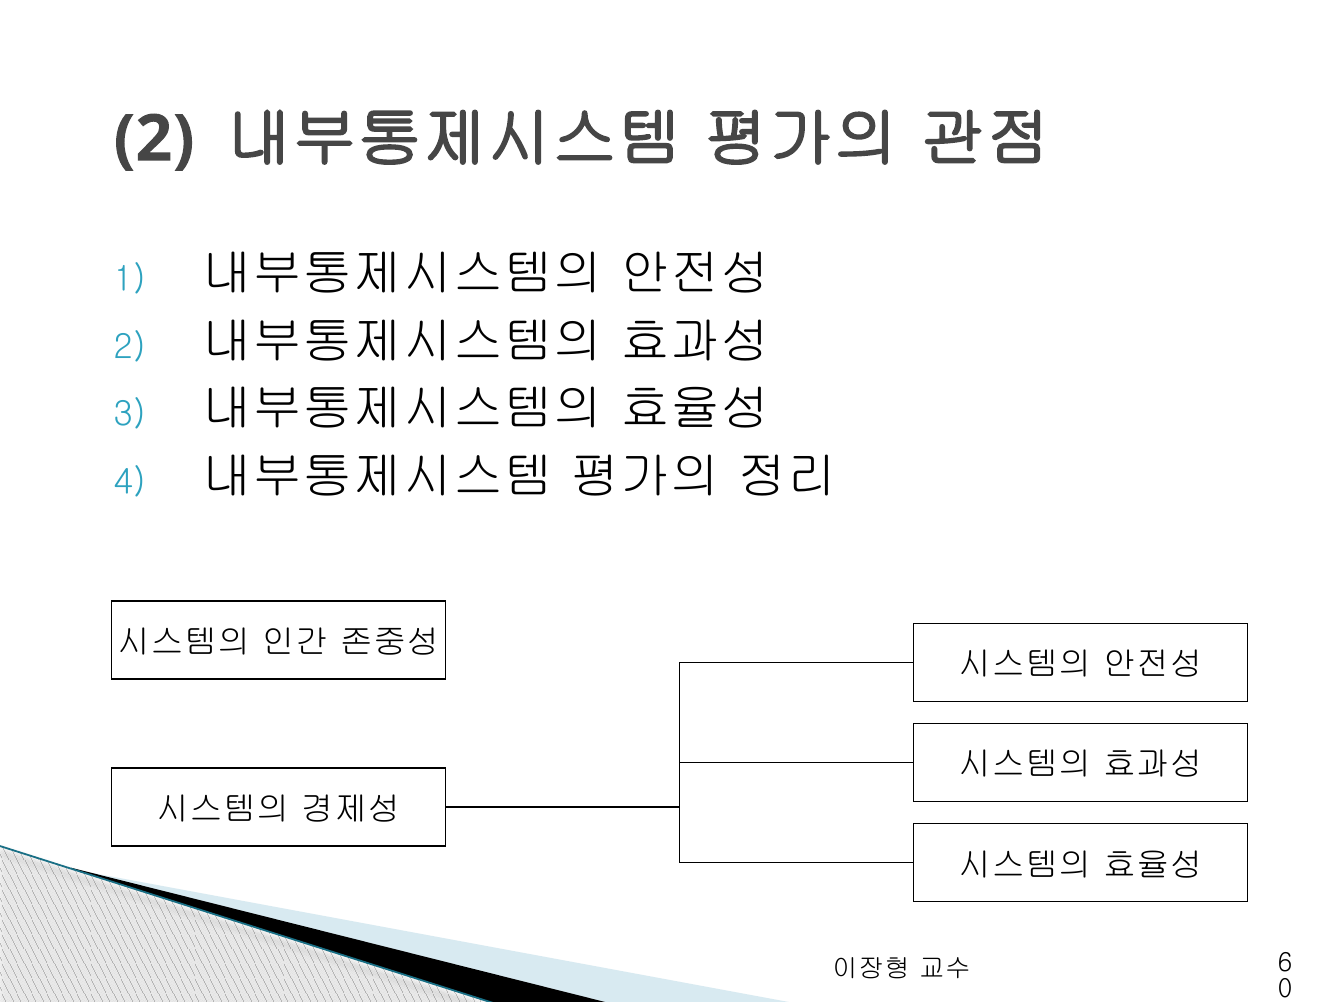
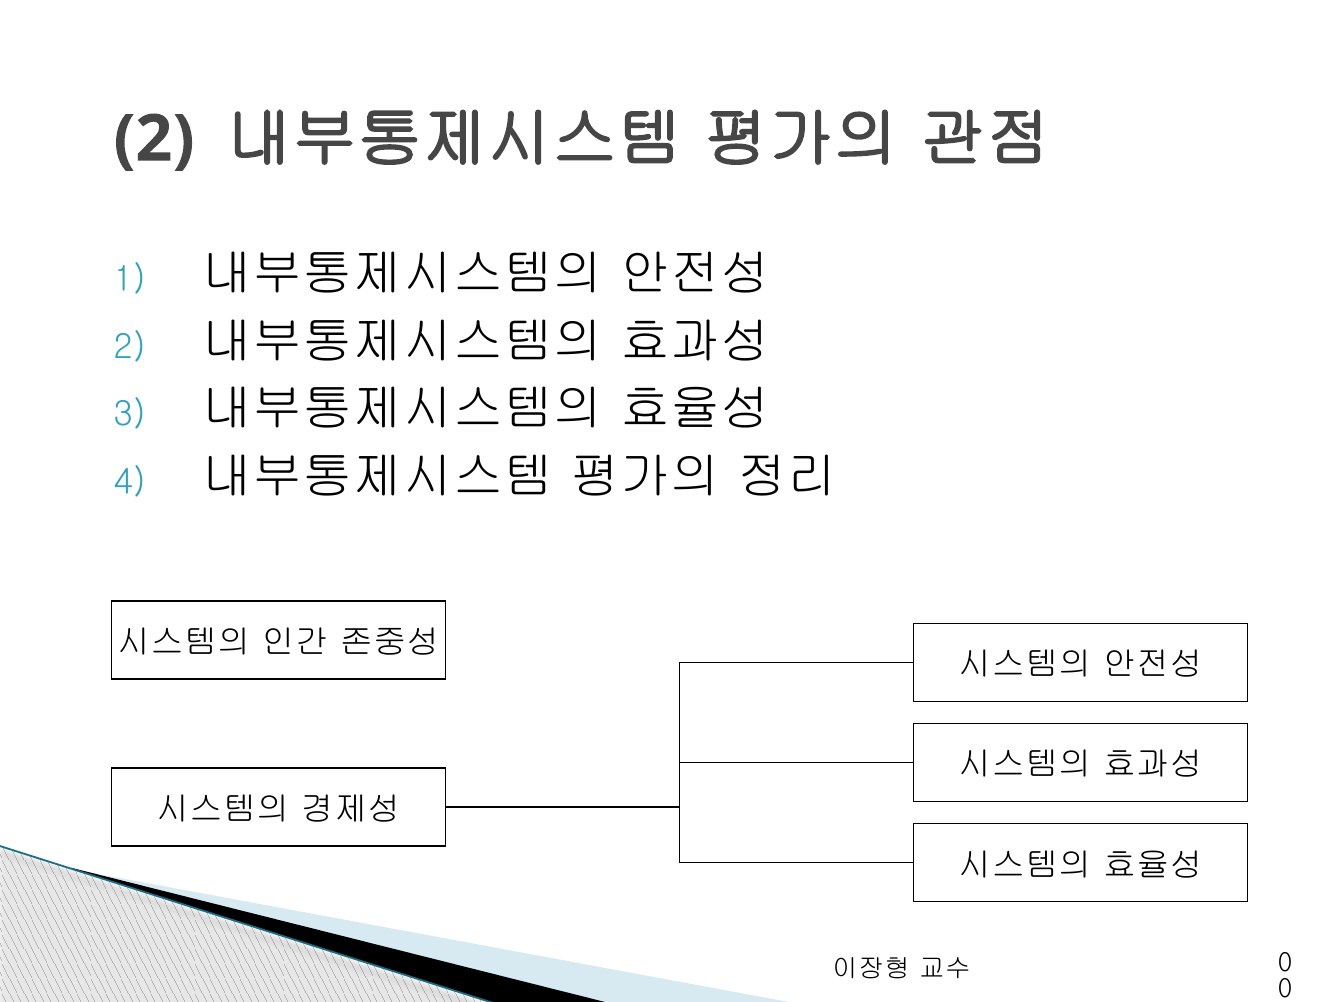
6 at (1285, 964): 6 -> 0
